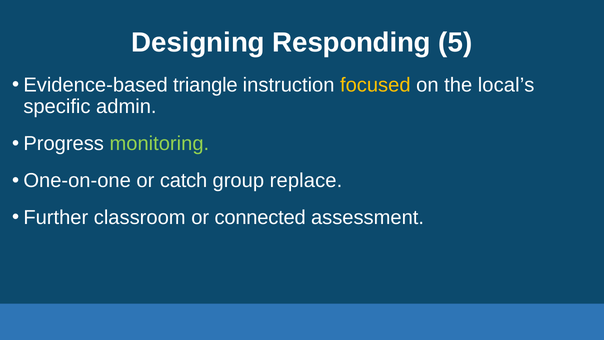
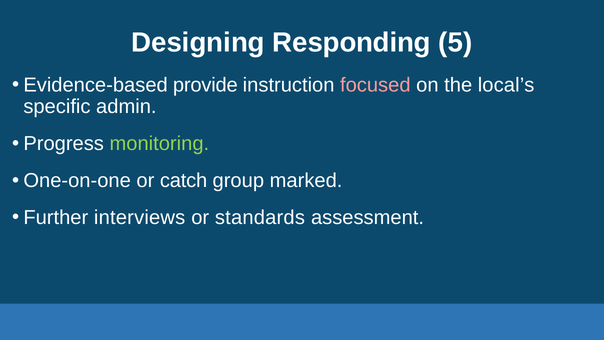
triangle: triangle -> provide
focused colour: yellow -> pink
replace: replace -> marked
classroom: classroom -> interviews
connected: connected -> standards
